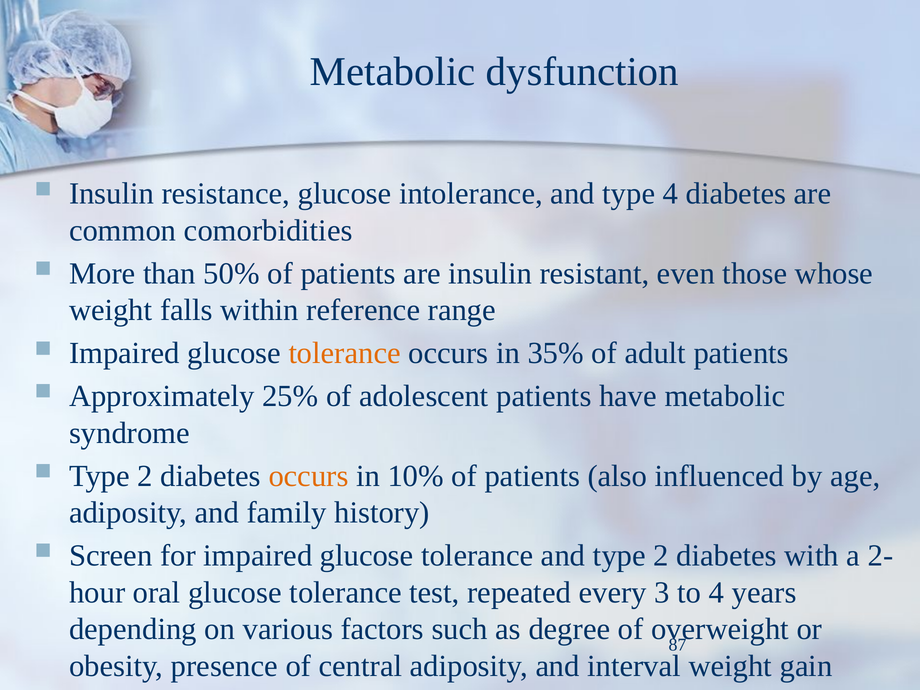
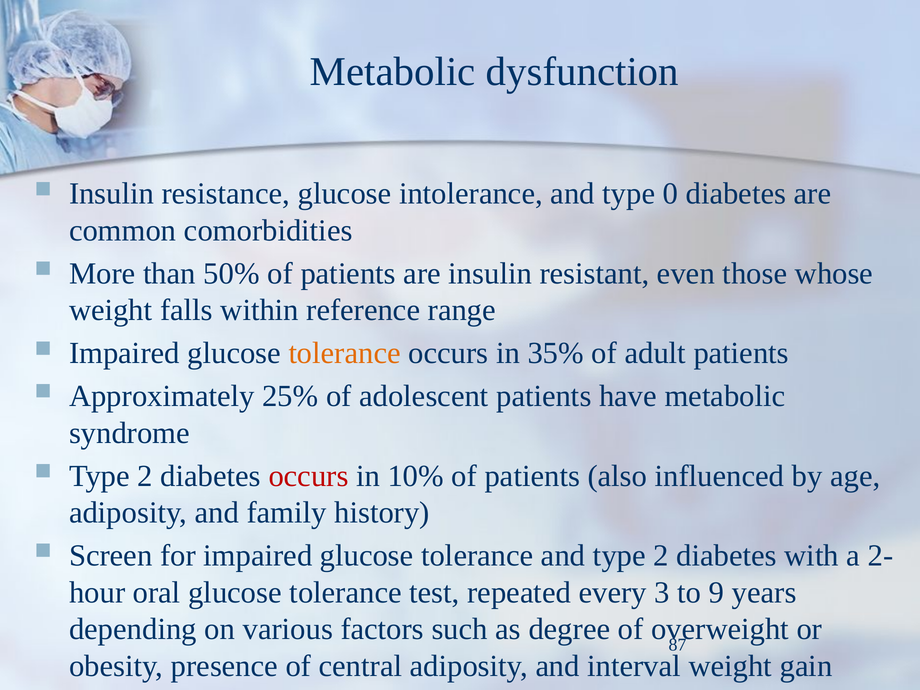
type 4: 4 -> 0
occurs at (309, 476) colour: orange -> red
to 4: 4 -> 9
